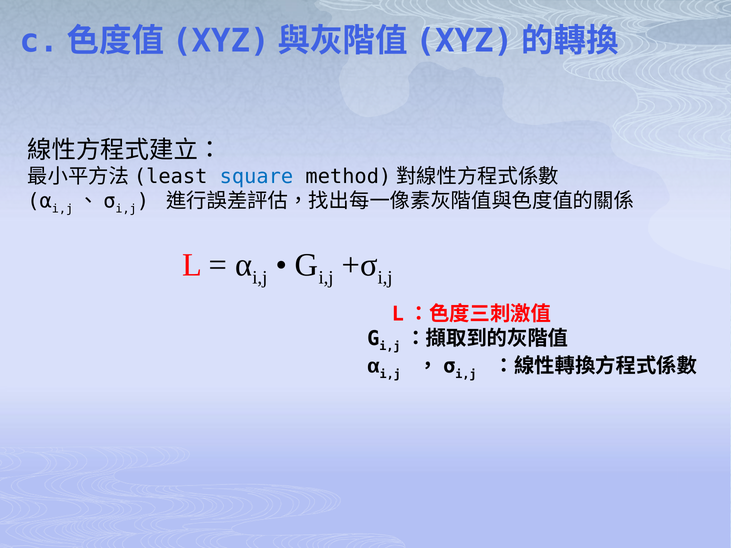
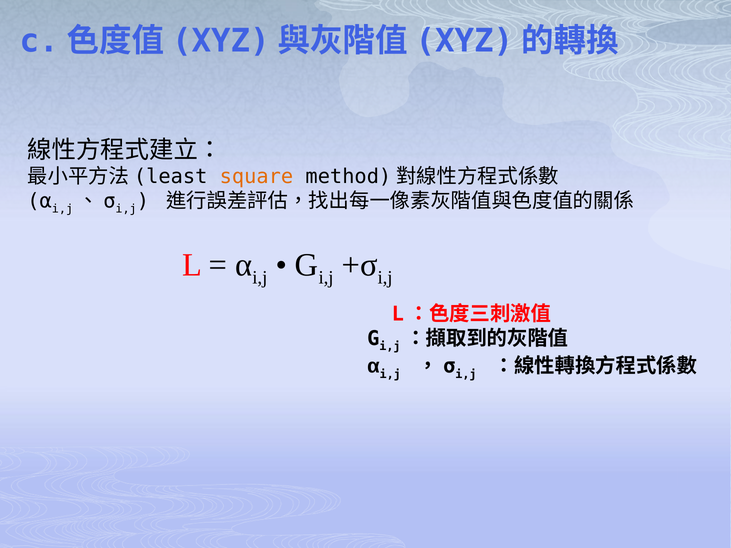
square colour: blue -> orange
